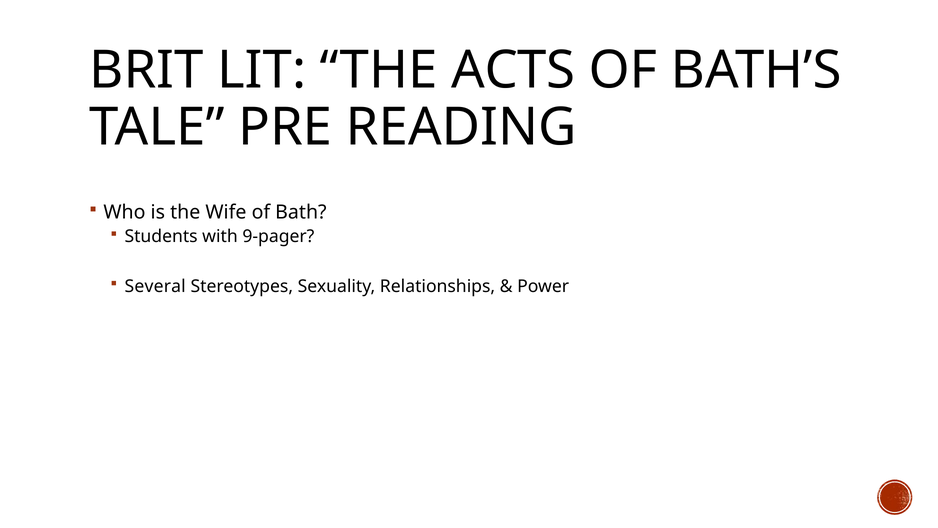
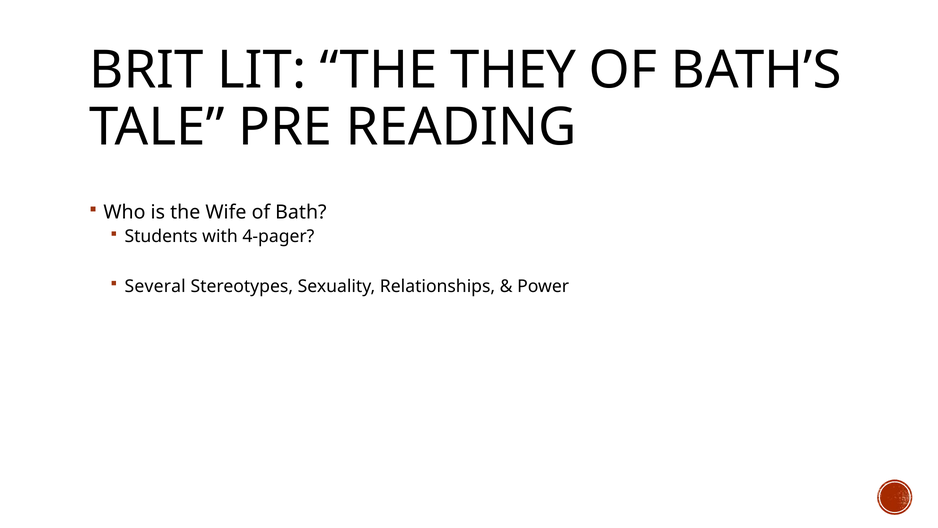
ACTS: ACTS -> THEY
9-pager: 9-pager -> 4-pager
